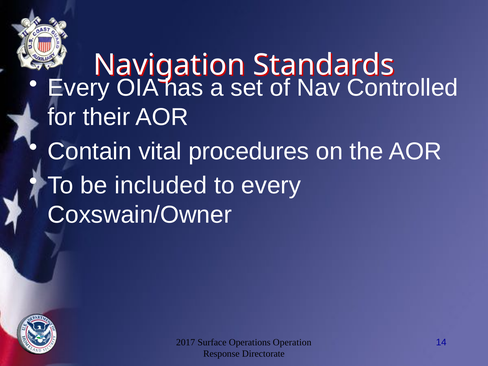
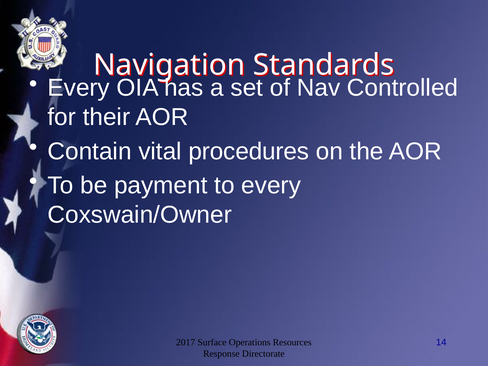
included: included -> payment
Operation: Operation -> Resources
